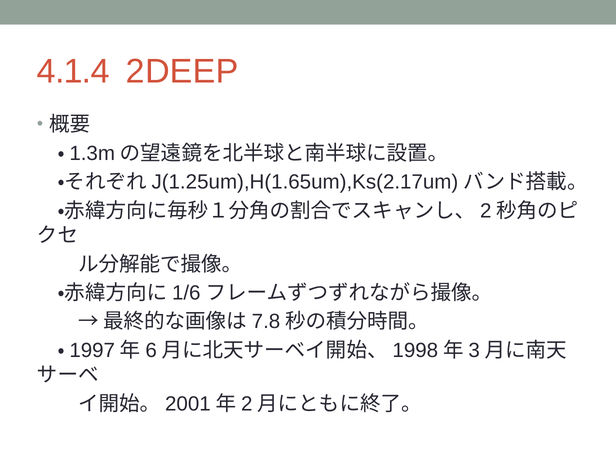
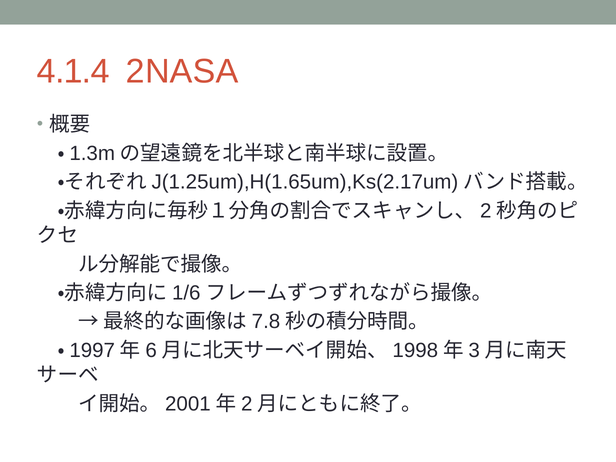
2DEEP: 2DEEP -> 2NASA
